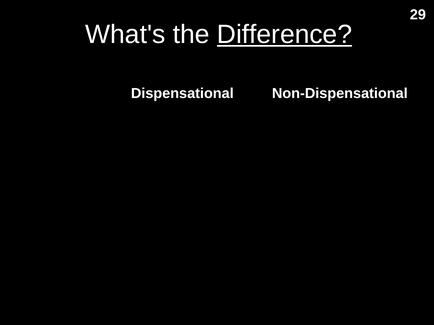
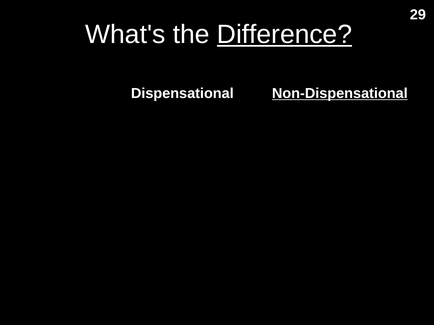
Non-Dispensational underline: none -> present
